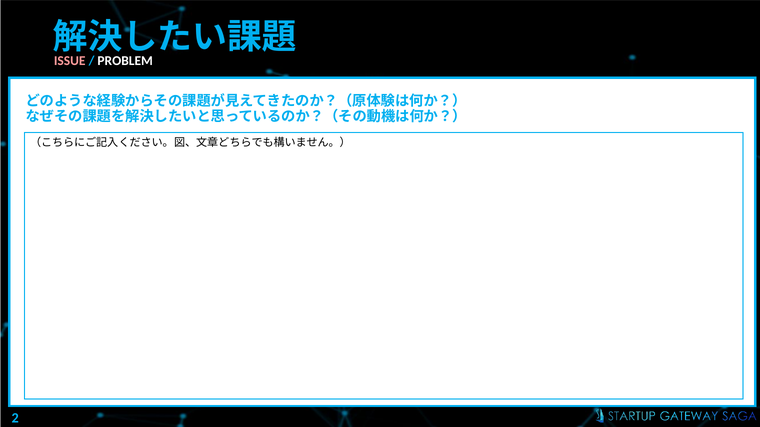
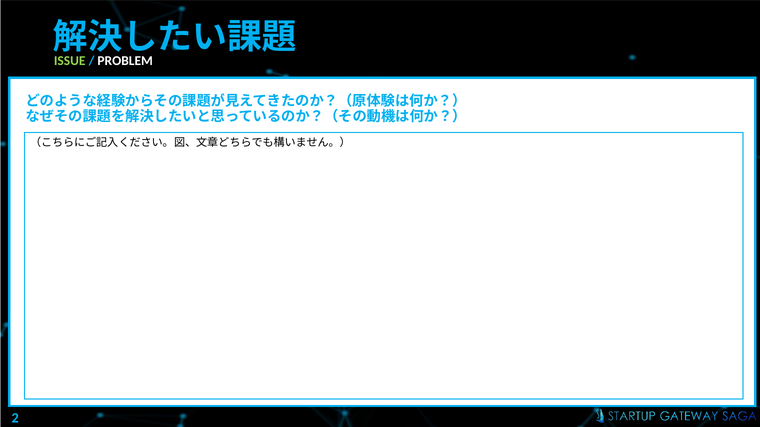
ISSUE colour: pink -> light green
